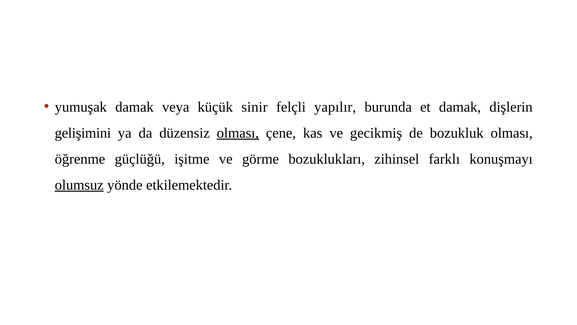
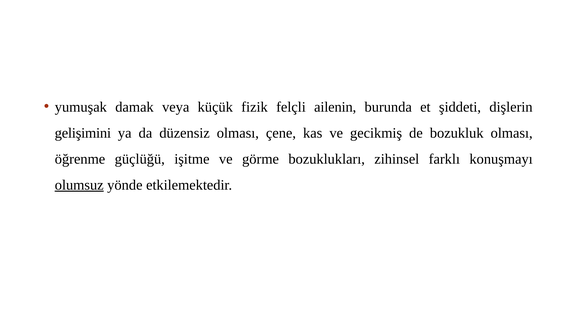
sinir: sinir -> fizik
yapılır: yapılır -> ailenin
et damak: damak -> şiddeti
olması at (238, 133) underline: present -> none
